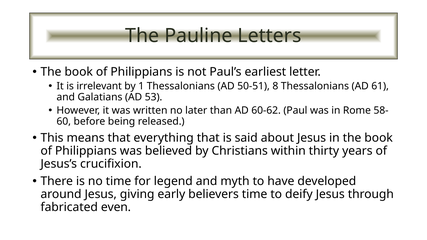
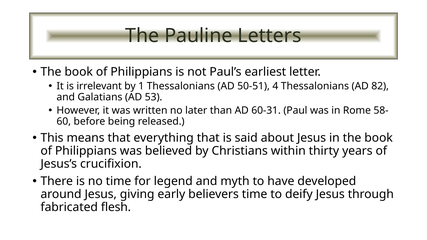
8: 8 -> 4
61: 61 -> 82
60-62: 60-62 -> 60-31
even: even -> flesh
